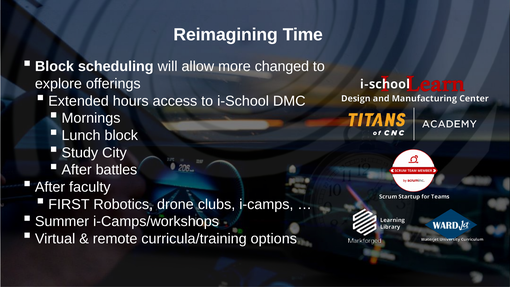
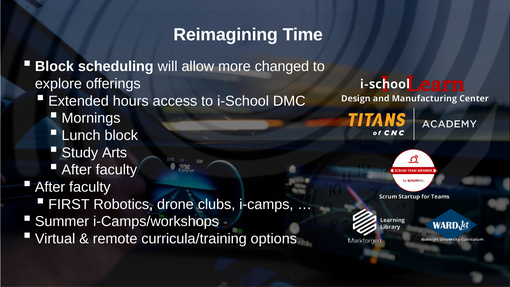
City: City -> Arts
battles at (116, 170): battles -> faculty
